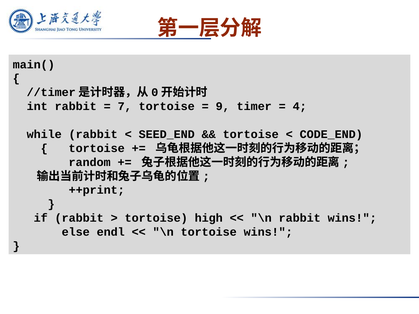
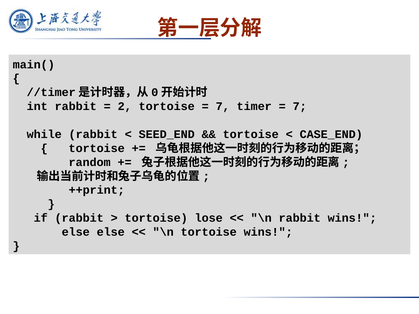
7: 7 -> 2
9 at (223, 106): 9 -> 7
4 at (300, 106): 4 -> 7
CODE_END: CODE_END -> CASE_END
high: high -> lose
else endl: endl -> else
